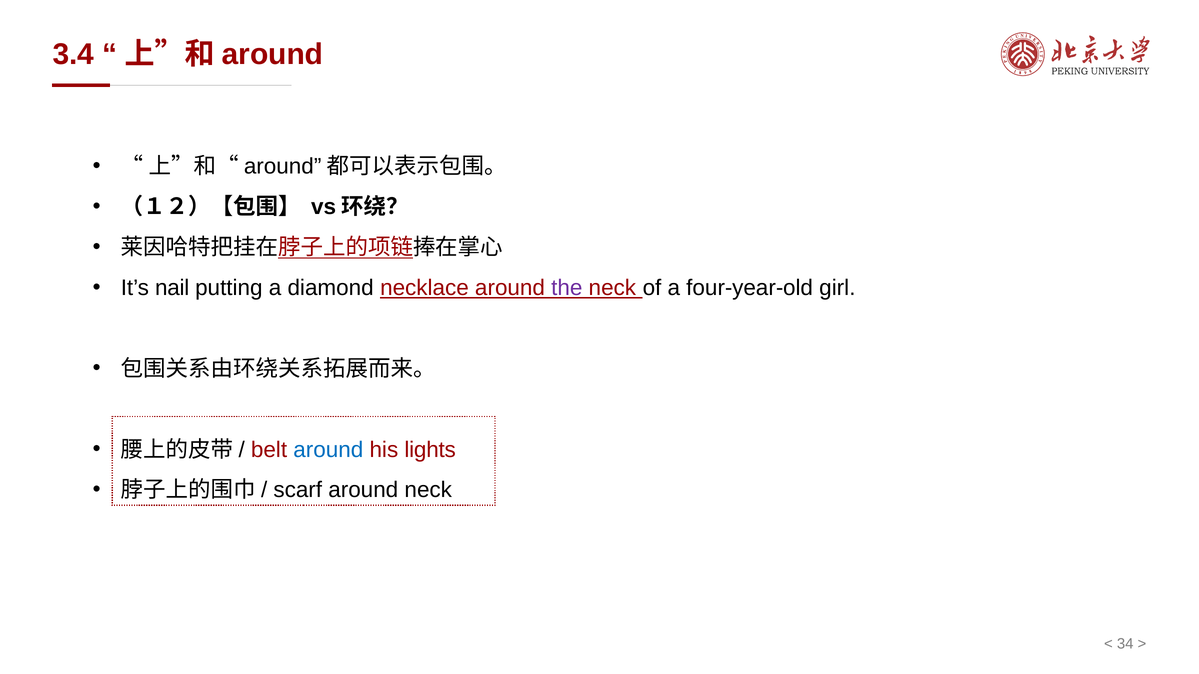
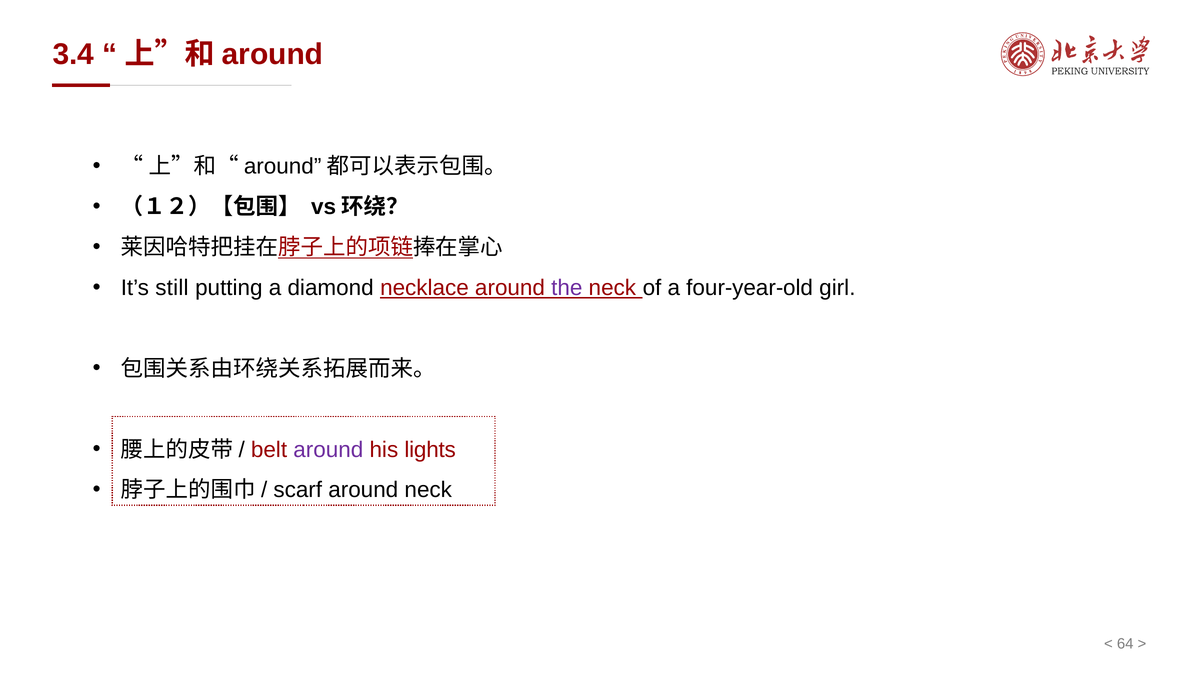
nail: nail -> still
around at (328, 450) colour: blue -> purple
34: 34 -> 64
